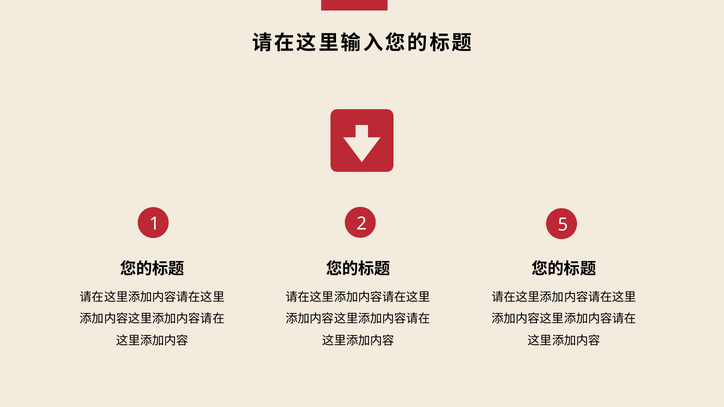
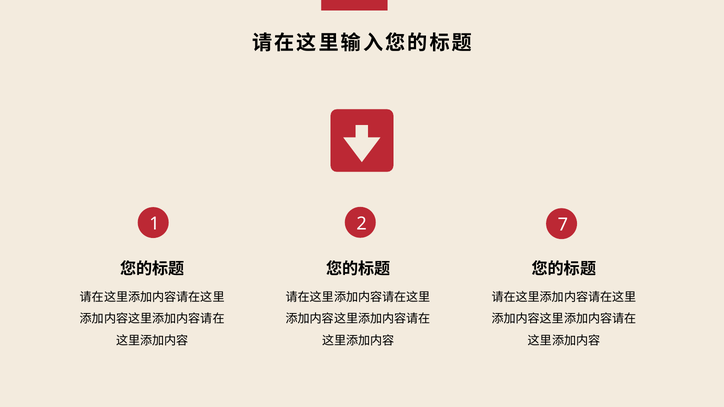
5: 5 -> 7
